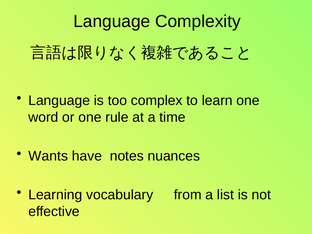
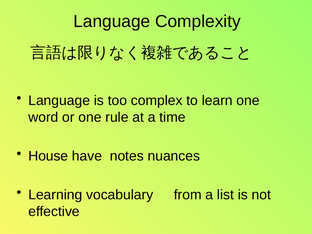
Wants: Wants -> House
